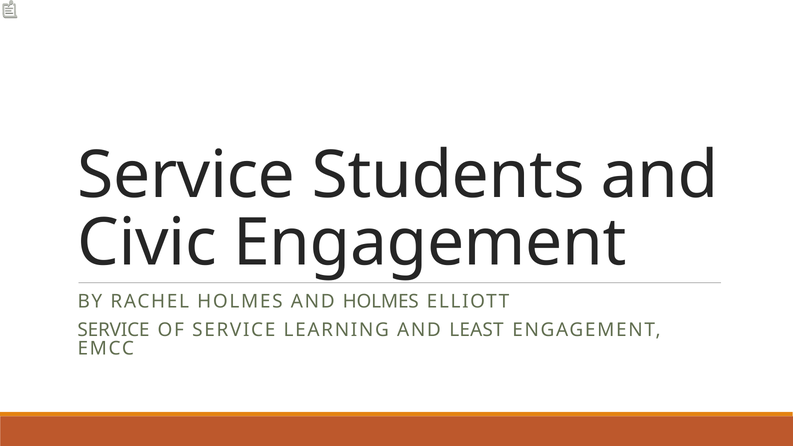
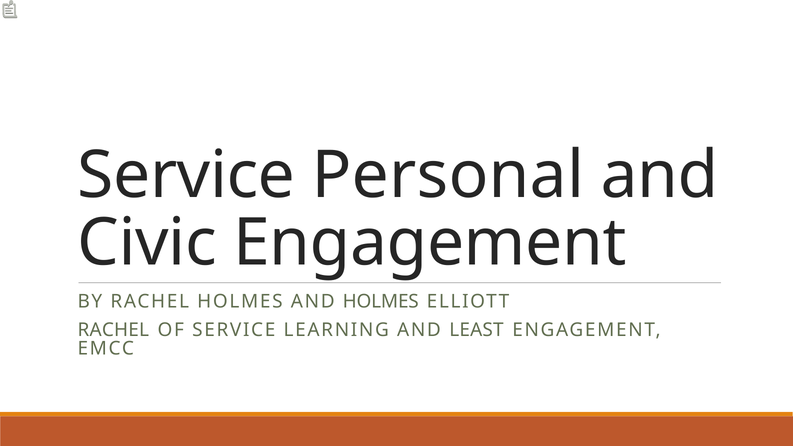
Students: Students -> Personal
SERVICE at (113, 330): SERVICE -> RACHEL
